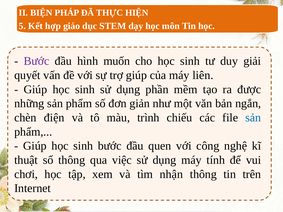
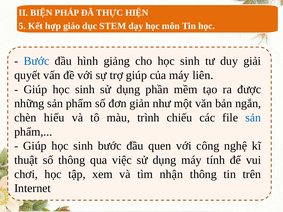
Bước at (36, 61) colour: purple -> blue
muốn: muốn -> giảng
điện: điện -> hiếu
